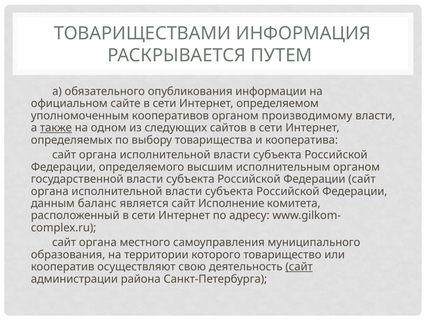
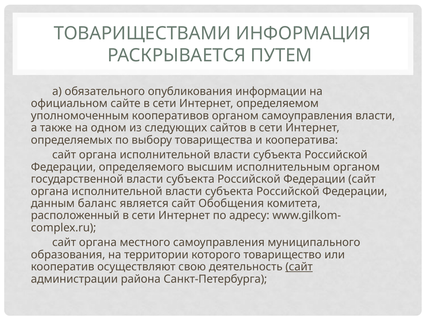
органом производимому: производимому -> самоуправления
также underline: present -> none
Исполнение: Исполнение -> Обобщения
